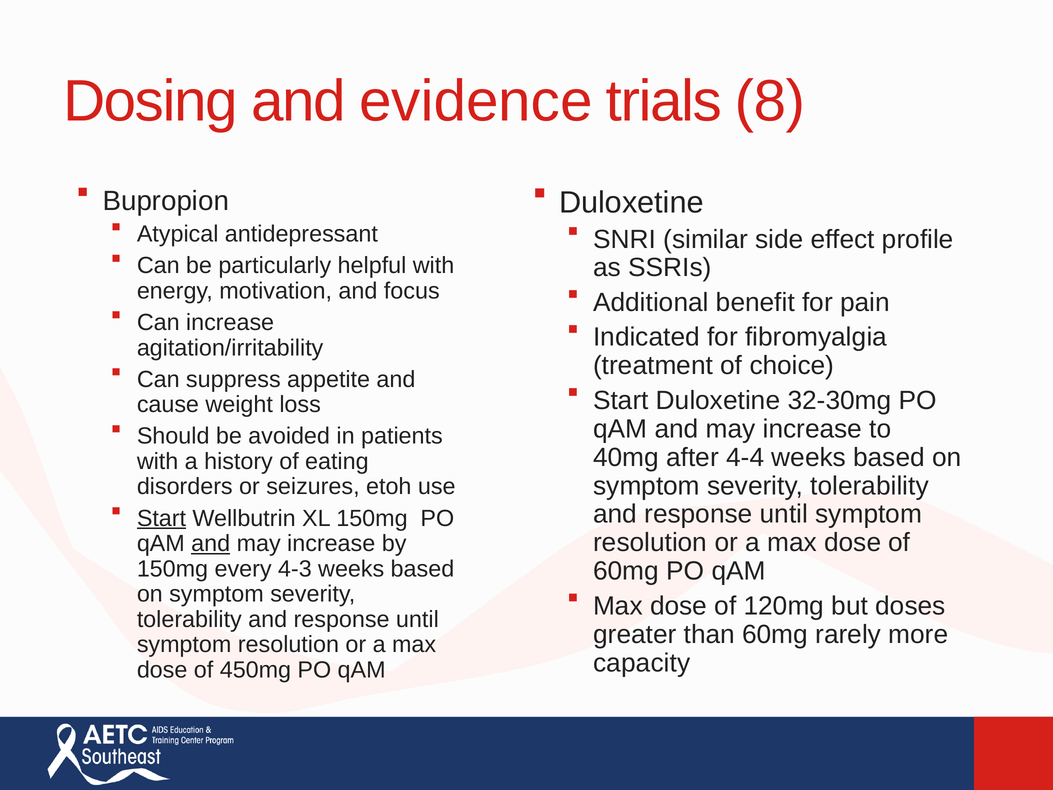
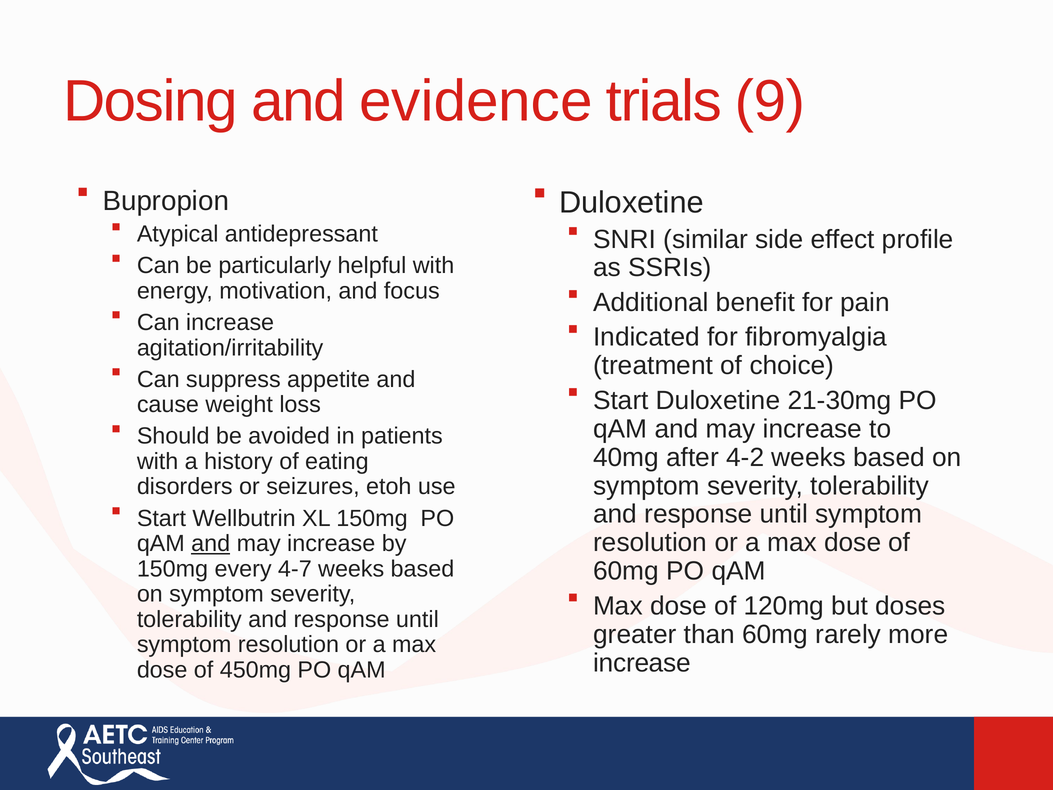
8: 8 -> 9
32-30mg: 32-30mg -> 21-30mg
4-4: 4-4 -> 4-2
Start at (161, 518) underline: present -> none
4-3: 4-3 -> 4-7
capacity at (642, 663): capacity -> increase
